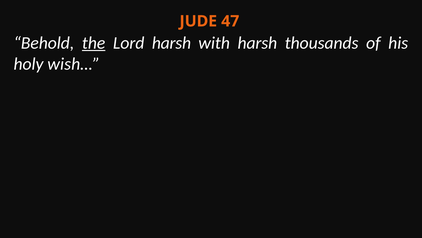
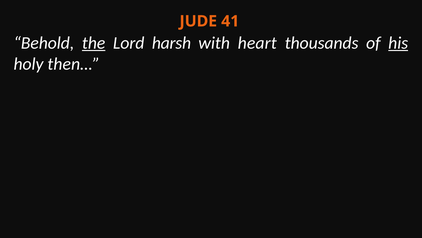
47: 47 -> 41
with harsh: harsh -> heart
his underline: none -> present
wish…: wish… -> then…
